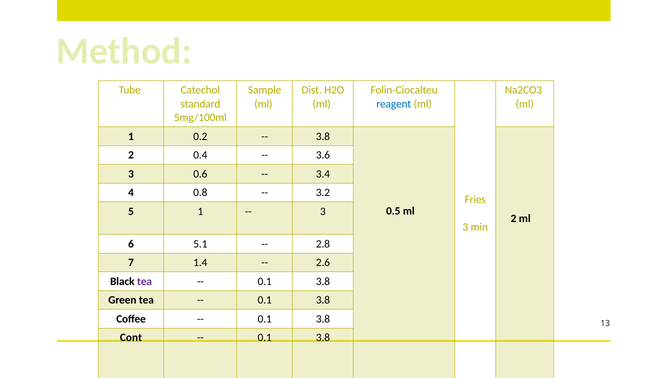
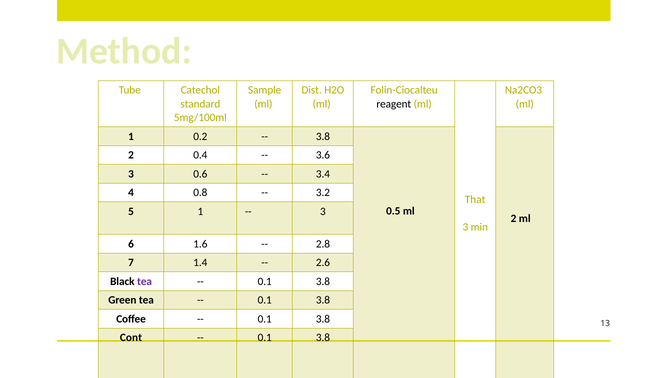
reagent colour: blue -> black
Fries: Fries -> That
5.1: 5.1 -> 1.6
